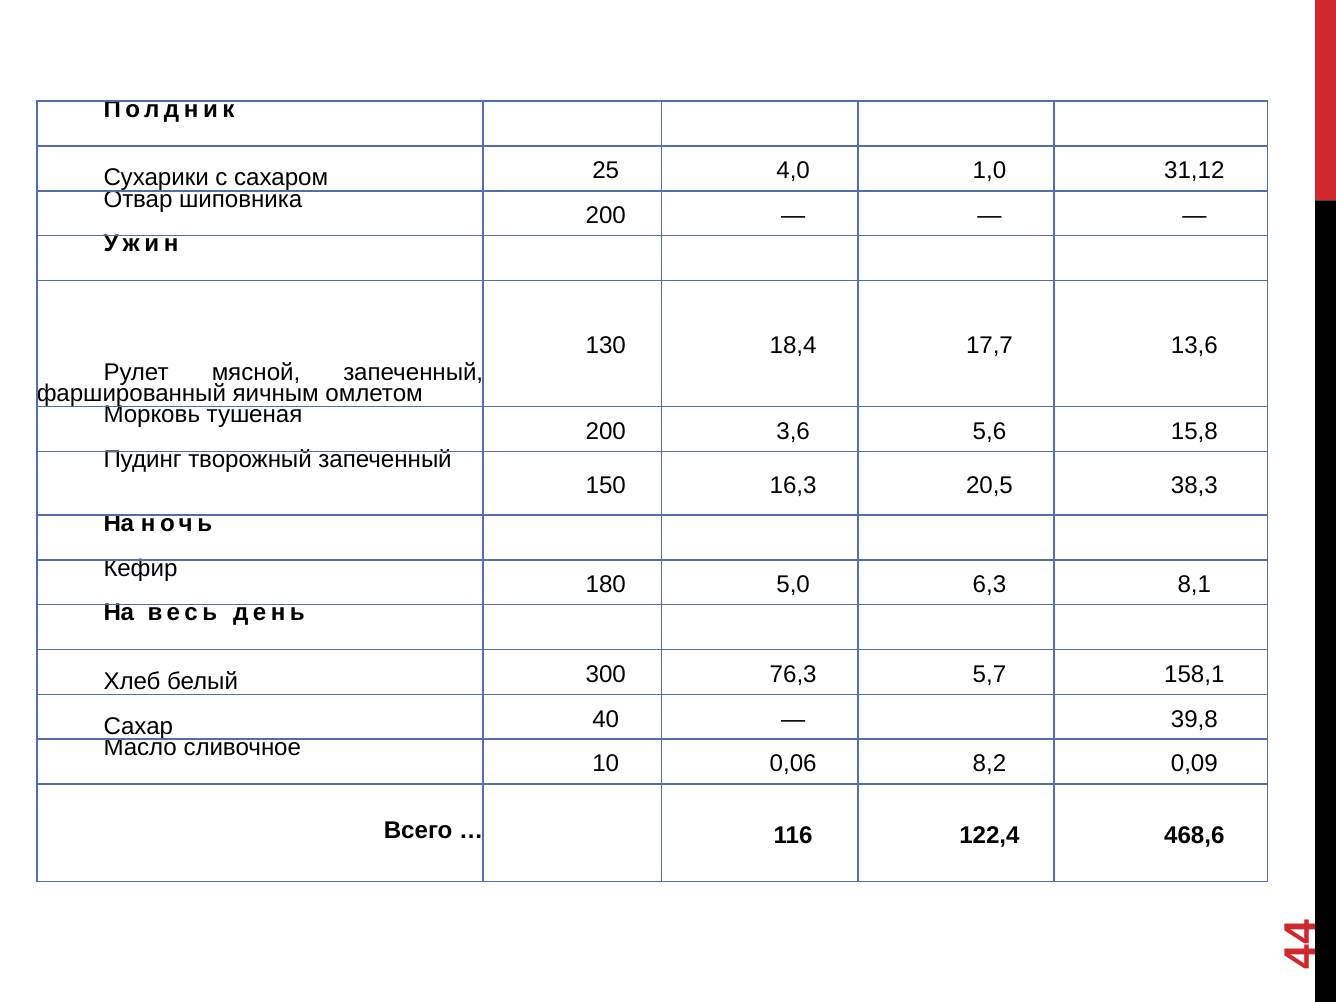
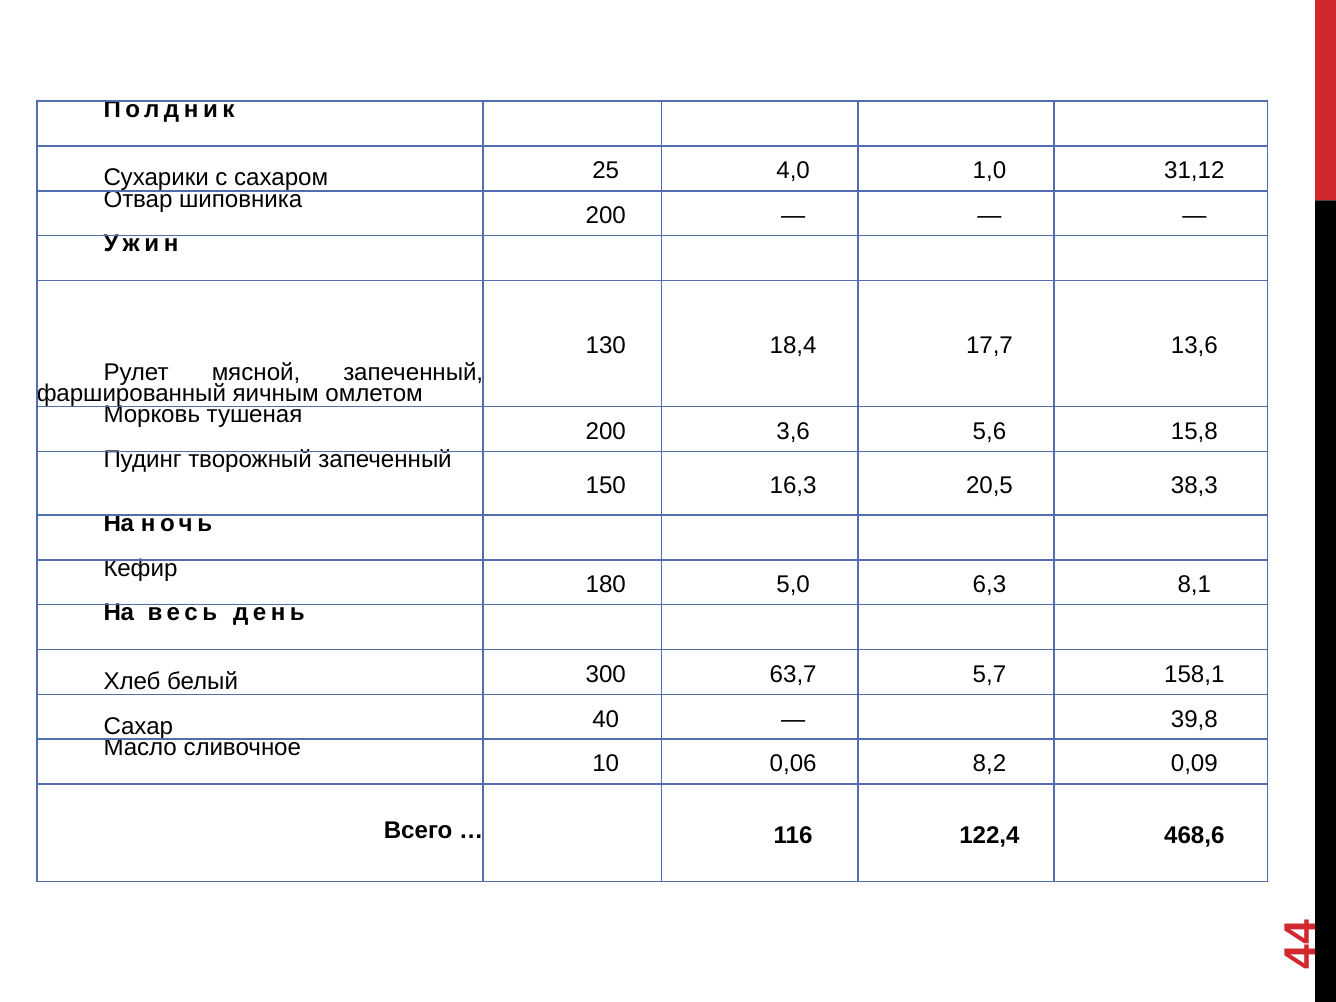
76,3: 76,3 -> 63,7
